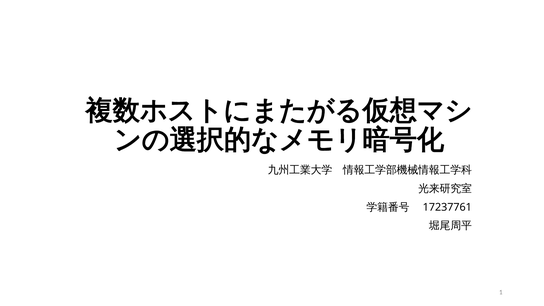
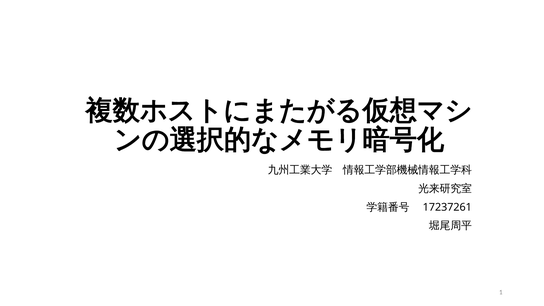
17237761: 17237761 -> 17237261
